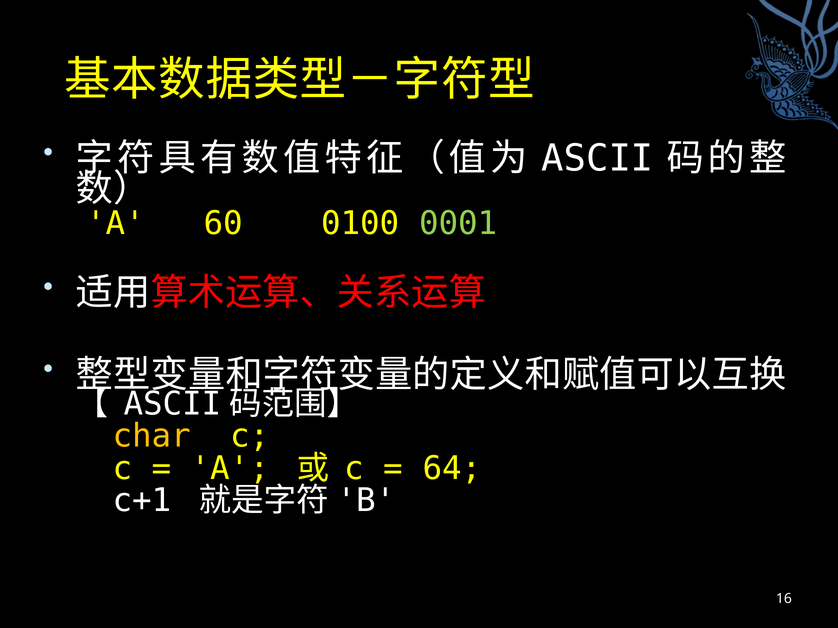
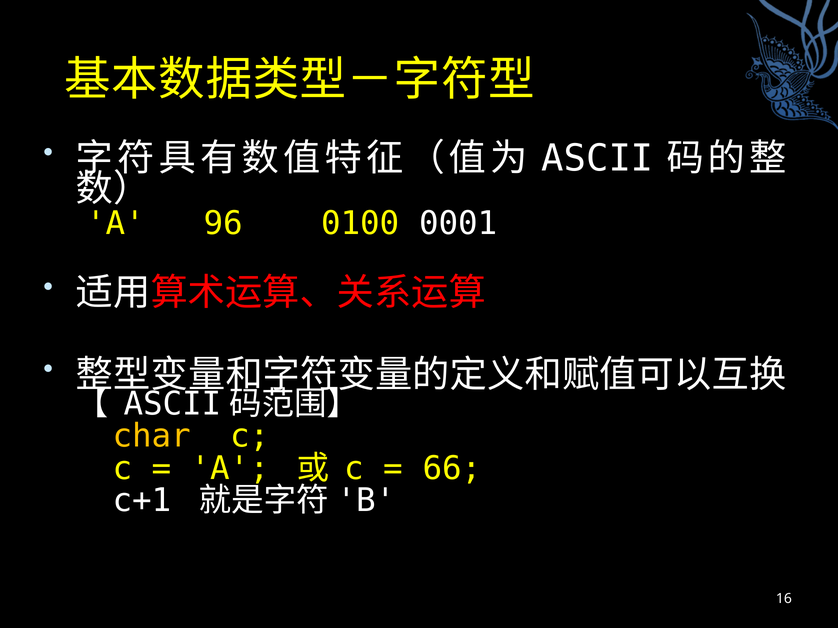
60: 60 -> 96
0001 colour: light green -> white
64: 64 -> 66
